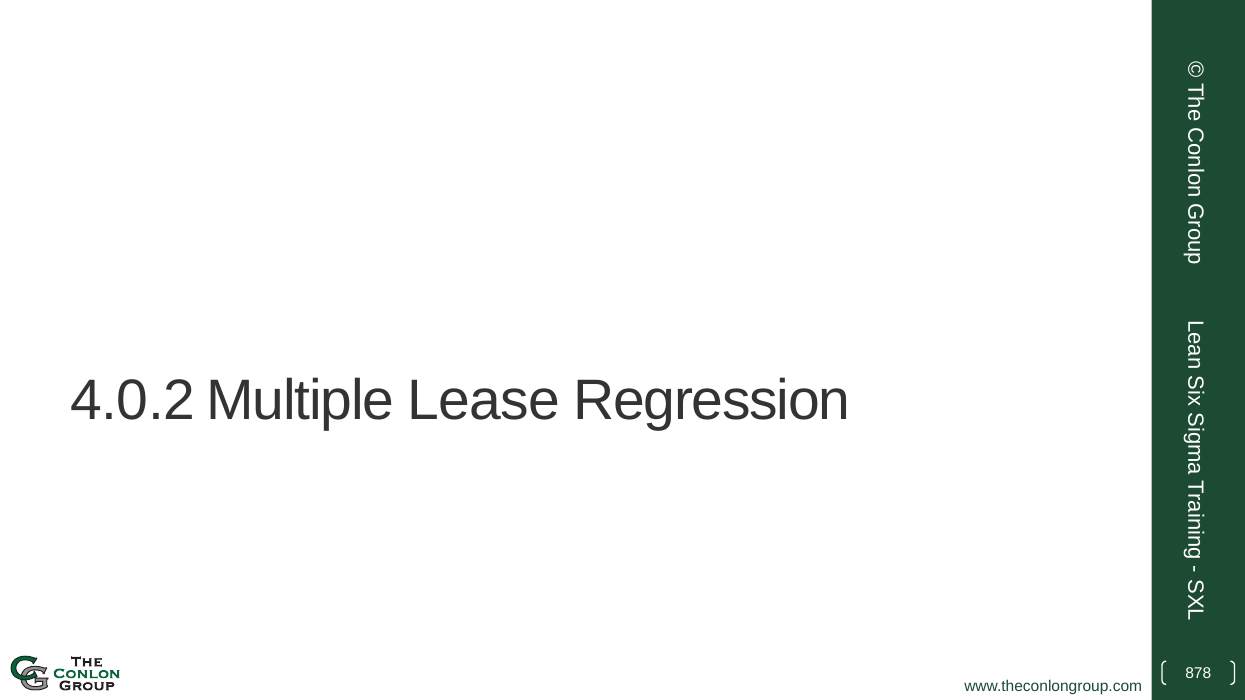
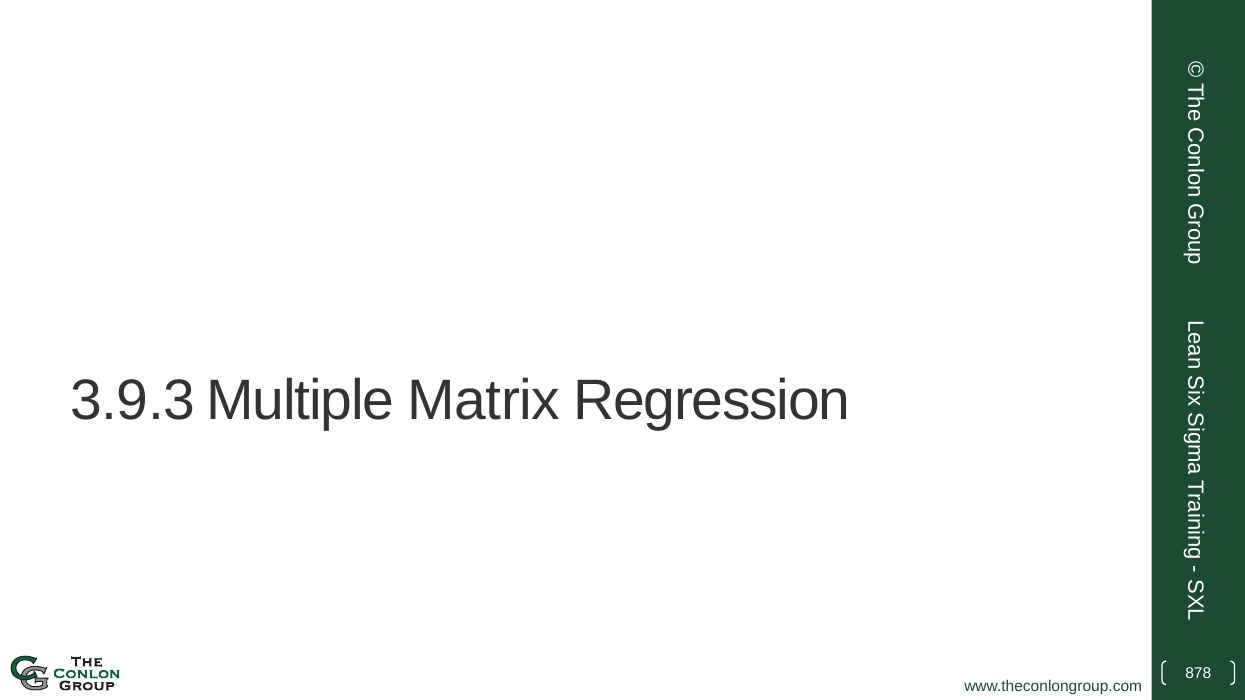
4.0.2: 4.0.2 -> 3.9.3
Lease: Lease -> Matrix
